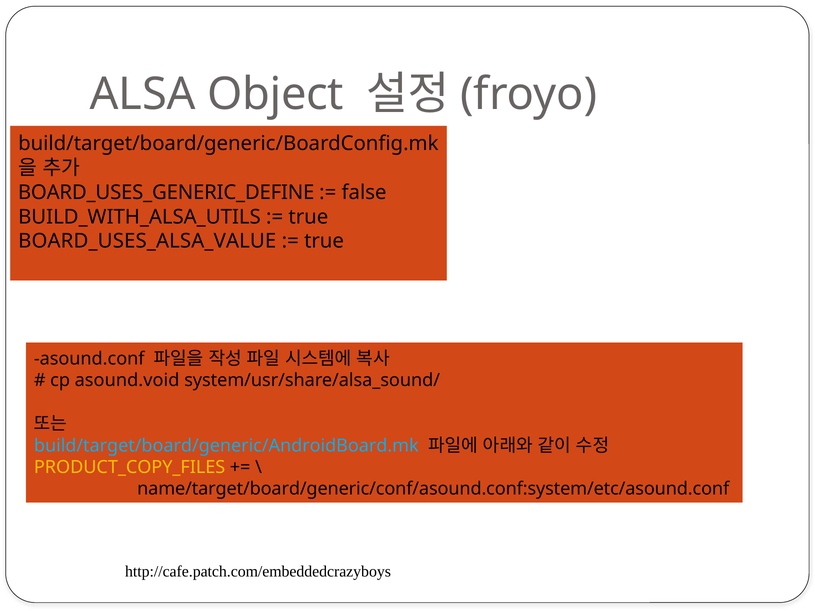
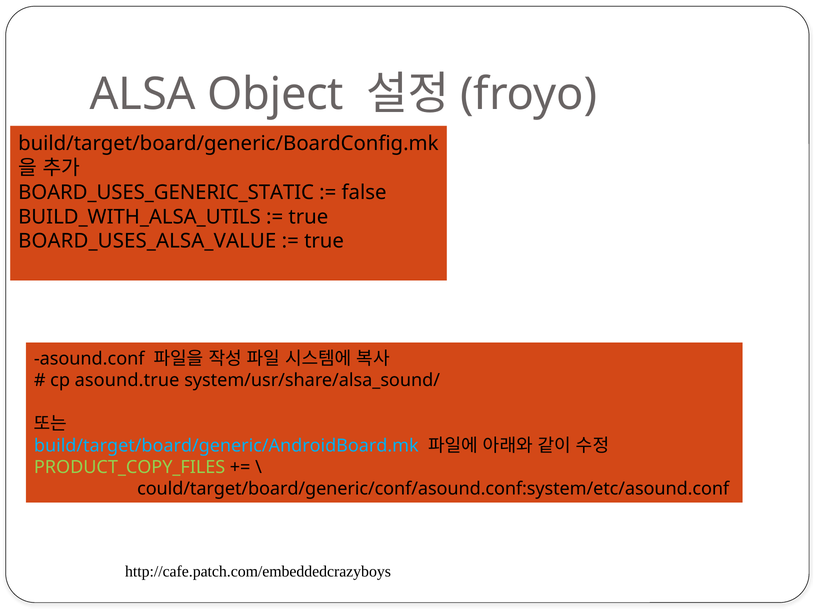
BOARD_USES_GENERIC_DEFINE: BOARD_USES_GENERIC_DEFINE -> BOARD_USES_GENERIC_STATIC
asound.void: asound.void -> asound.true
PRODUCT_COPY_FILES colour: yellow -> light green
name/target/board/generic/conf/asound.conf:system/etc/asound.conf: name/target/board/generic/conf/asound.conf:system/etc/asound.conf -> could/target/board/generic/conf/asound.conf:system/etc/asound.conf
